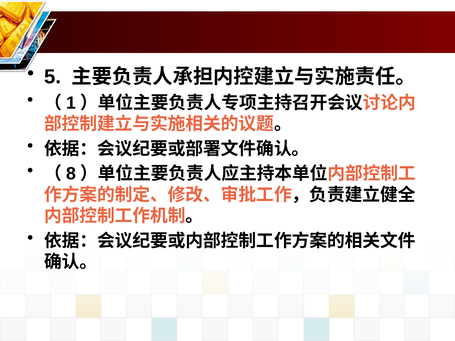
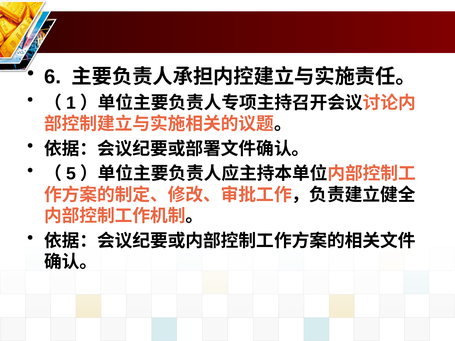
5: 5 -> 6
8: 8 -> 5
